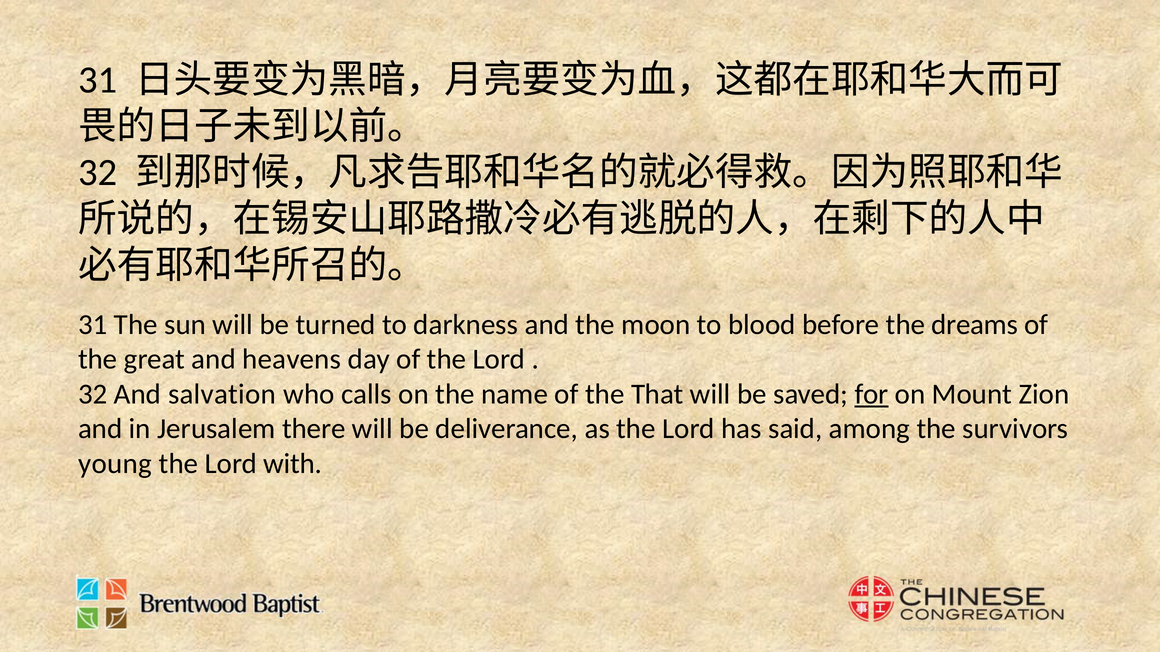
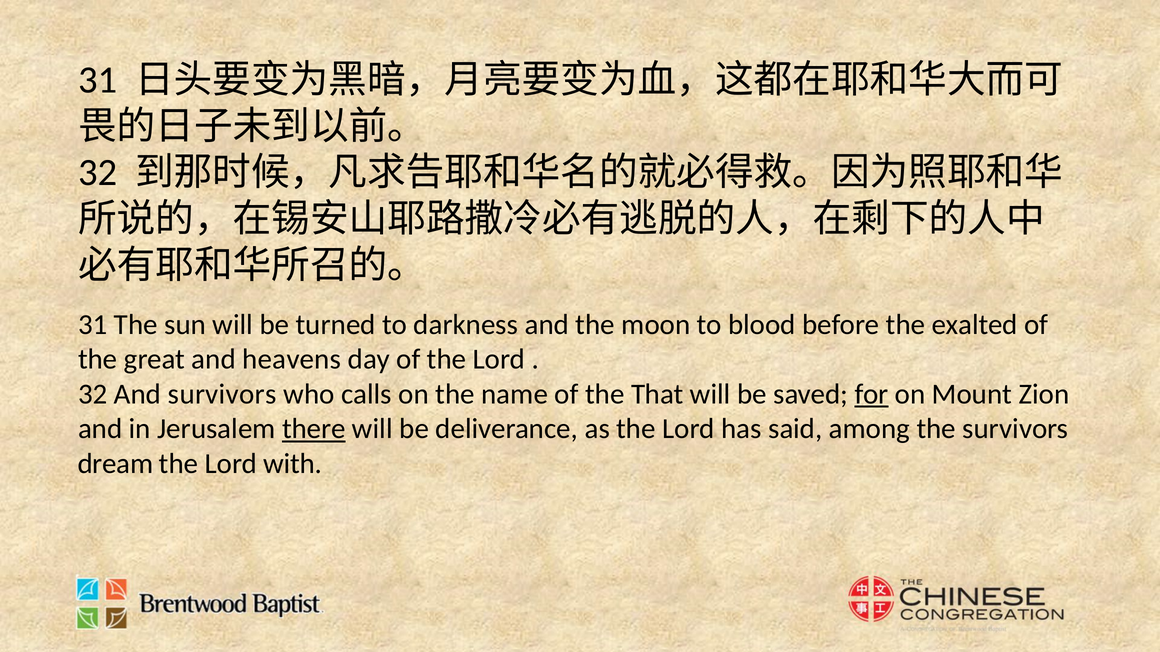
dreams: dreams -> exalted
And salvation: salvation -> survivors
there underline: none -> present
young: young -> dream
